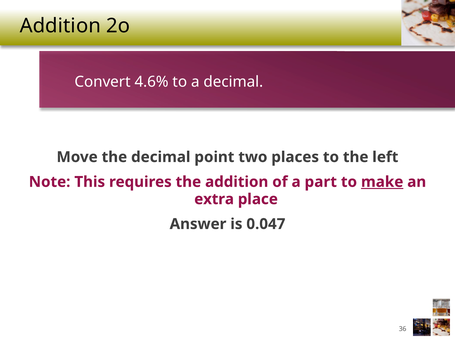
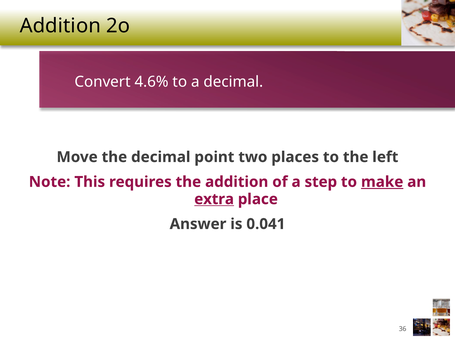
part: part -> step
extra underline: none -> present
0.047: 0.047 -> 0.041
